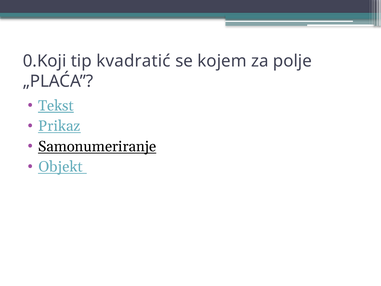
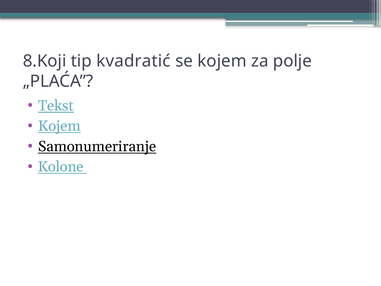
0.Koji: 0.Koji -> 8.Koji
Prikaz at (59, 126): Prikaz -> Kojem
Objekt: Objekt -> Kolone
